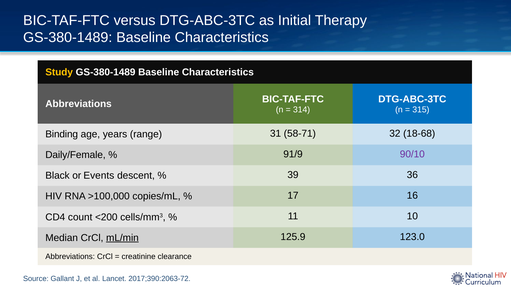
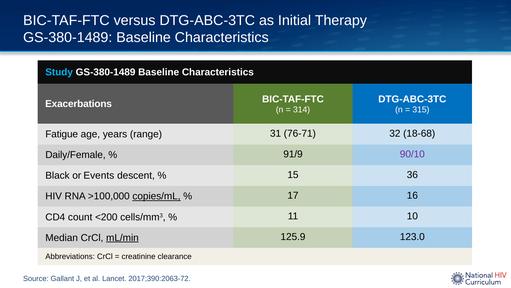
Study colour: yellow -> light blue
Abbreviations at (79, 104): Abbreviations -> Exacerbations
Binding: Binding -> Fatigue
58-71: 58-71 -> 76-71
39: 39 -> 15
copies/mL underline: none -> present
